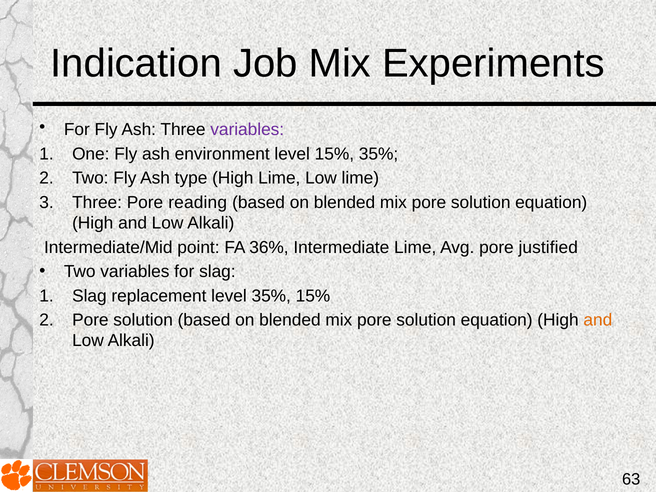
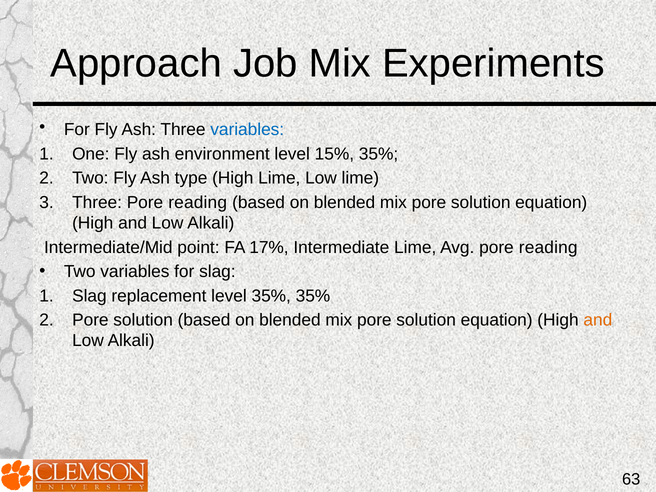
Indication: Indication -> Approach
variables at (247, 130) colour: purple -> blue
36%: 36% -> 17%
Avg pore justified: justified -> reading
35% 15%: 15% -> 35%
